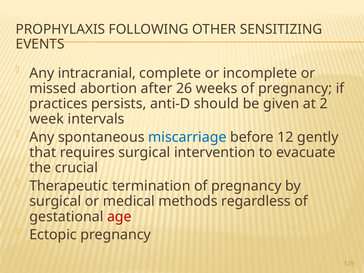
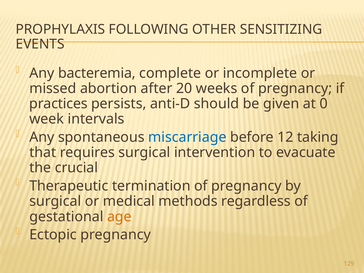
intracranial: intracranial -> bacteremia
26: 26 -> 20
2: 2 -> 0
gently: gently -> taking
age colour: red -> orange
